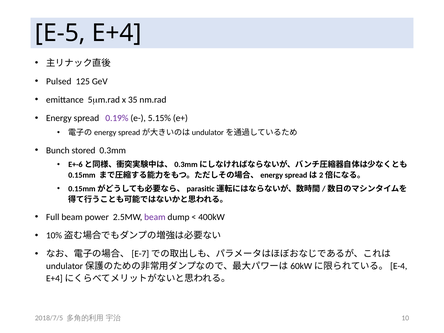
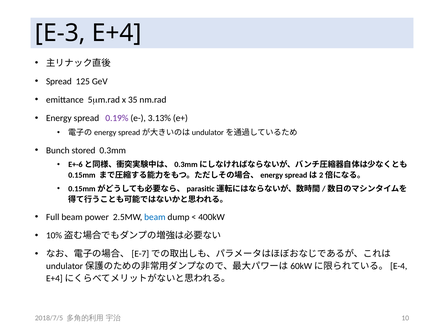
E-5: E-5 -> E-3
Pulsed at (59, 82): Pulsed -> Spread
5.15%: 5.15% -> 3.13%
beam at (155, 217) colour: purple -> blue
